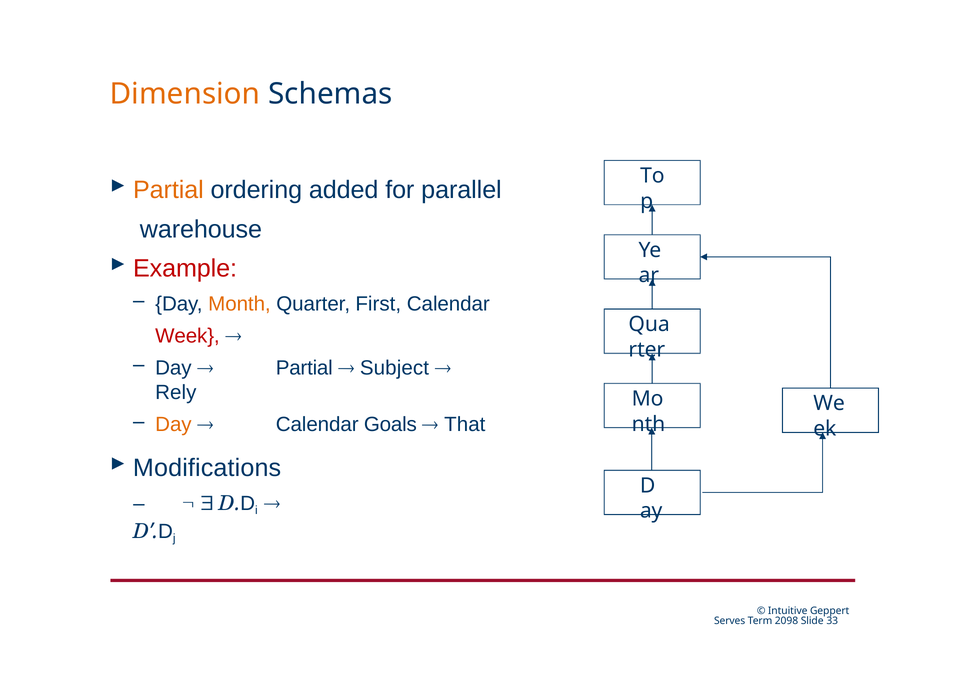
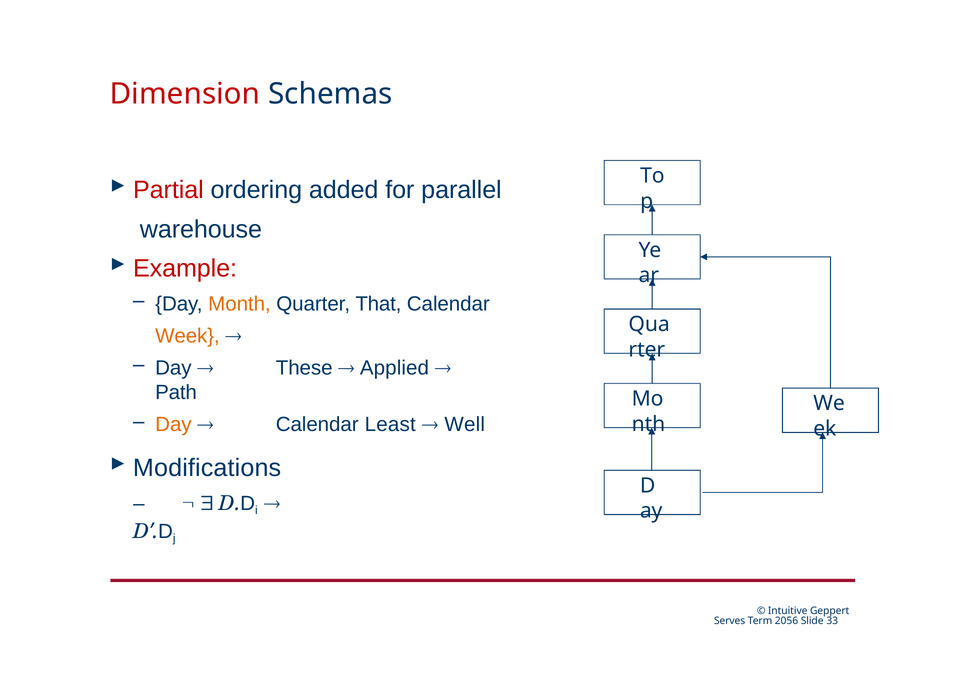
Dimension colour: orange -> red
Partial at (168, 190) colour: orange -> red
First: First -> That
Week colour: red -> orange
Partial at (304, 368): Partial -> These
Subject: Subject -> Applied
Rely: Rely -> Path
Goals: Goals -> Least
That: That -> Well
2098: 2098 -> 2056
